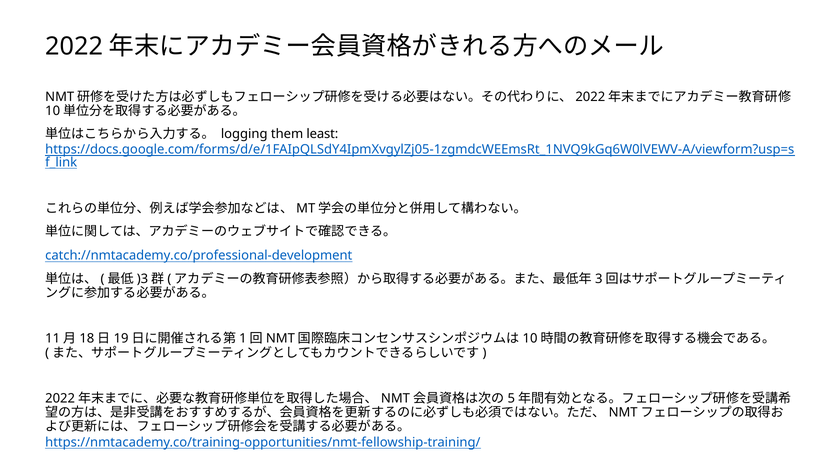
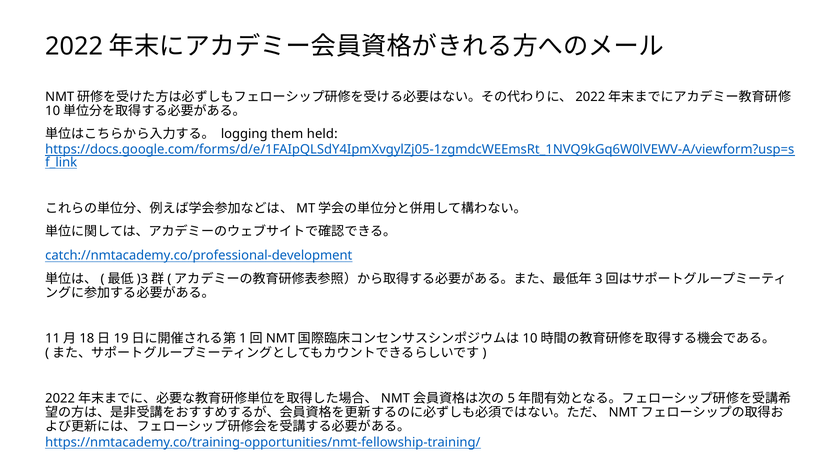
least: least -> held
